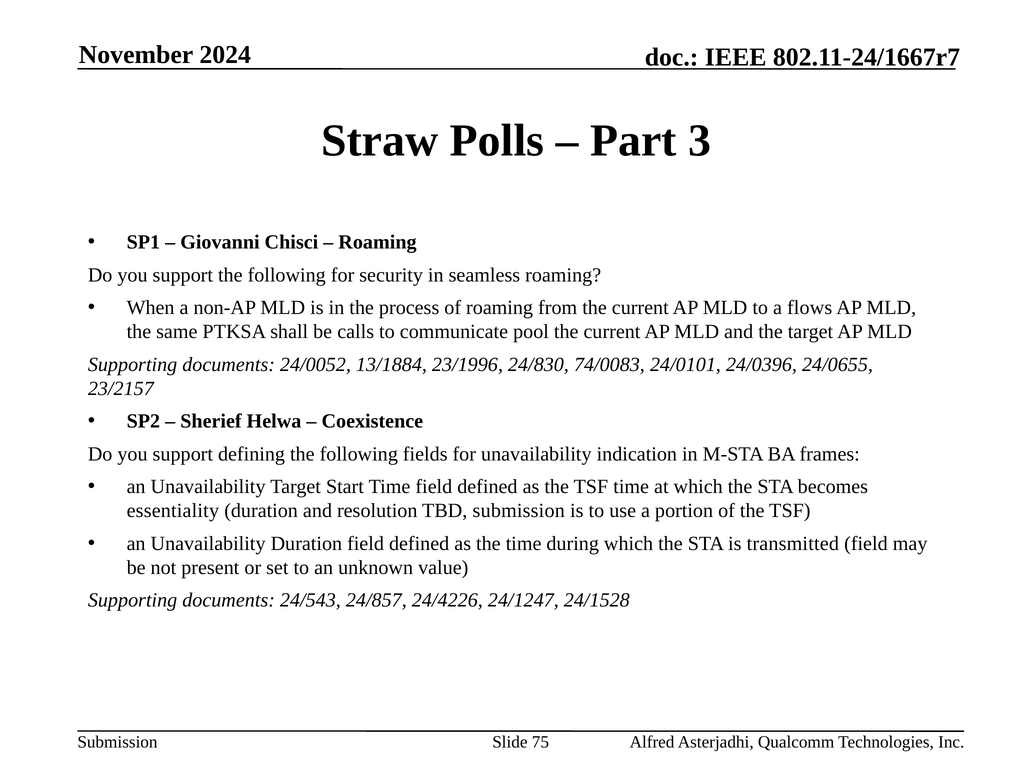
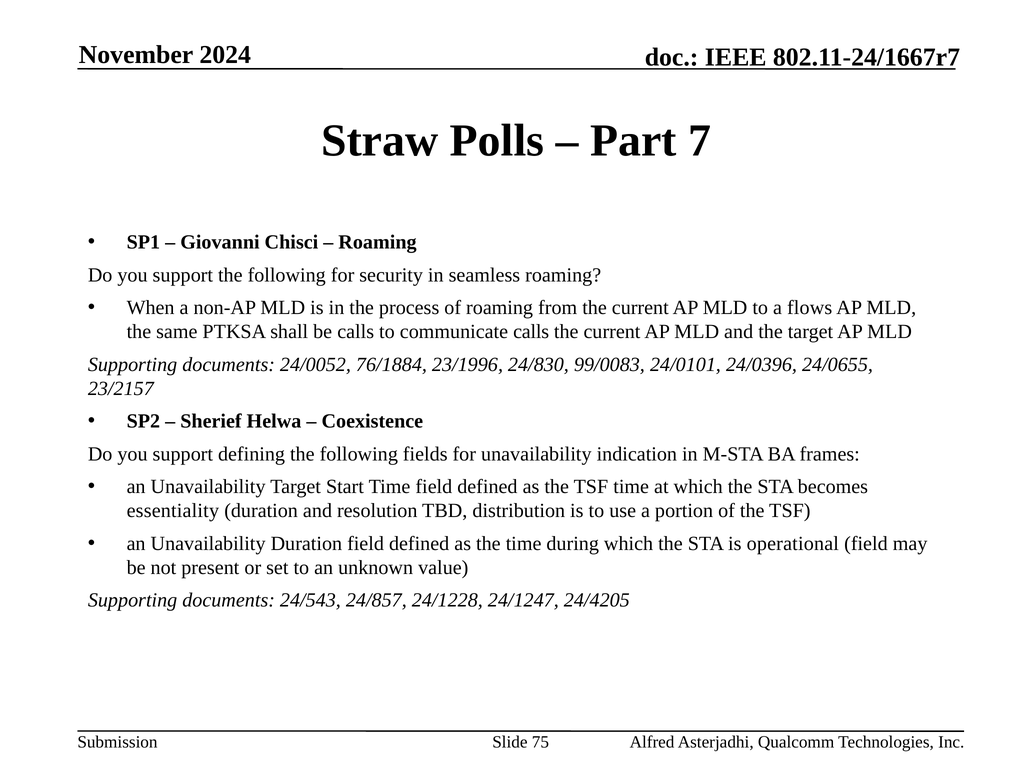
3: 3 -> 7
communicate pool: pool -> calls
13/1884: 13/1884 -> 76/1884
74/0083: 74/0083 -> 99/0083
TBD submission: submission -> distribution
transmitted: transmitted -> operational
24/4226: 24/4226 -> 24/1228
24/1528: 24/1528 -> 24/4205
